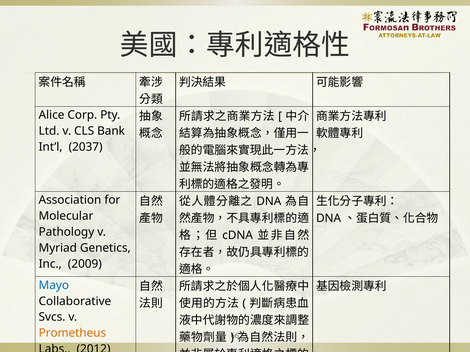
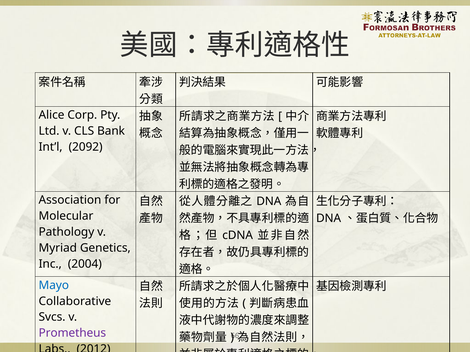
2037: 2037 -> 2092
2009: 2009 -> 2004
Prometheus colour: orange -> purple
